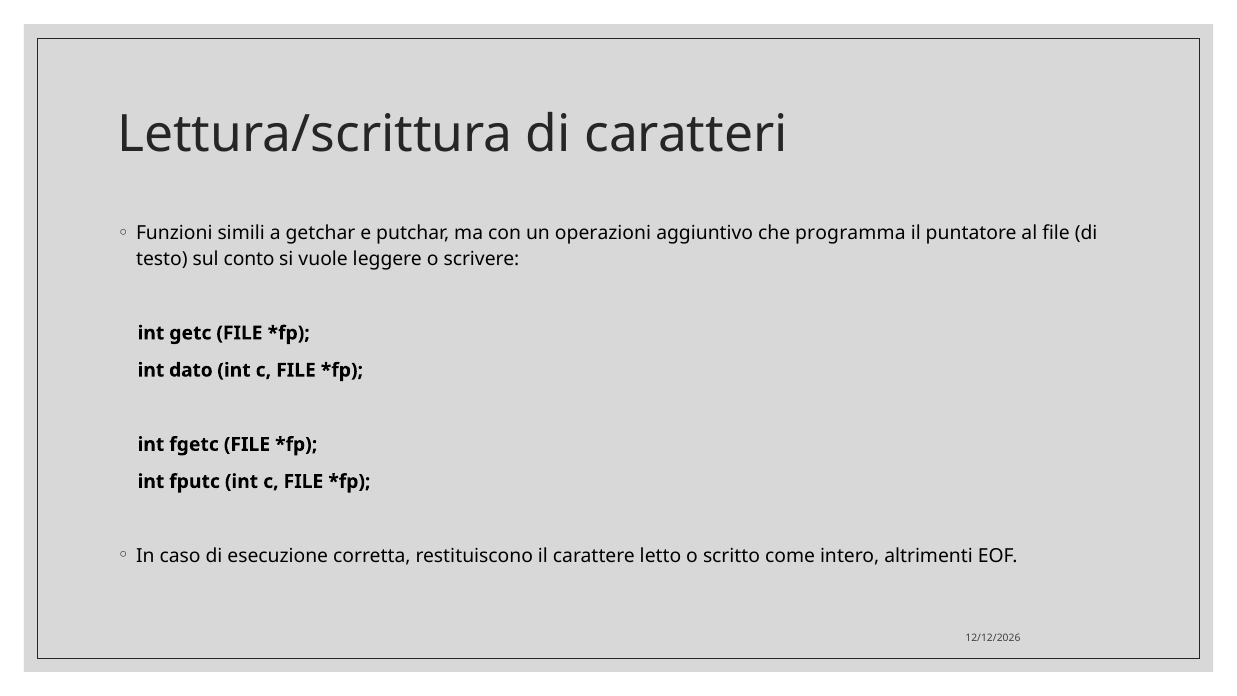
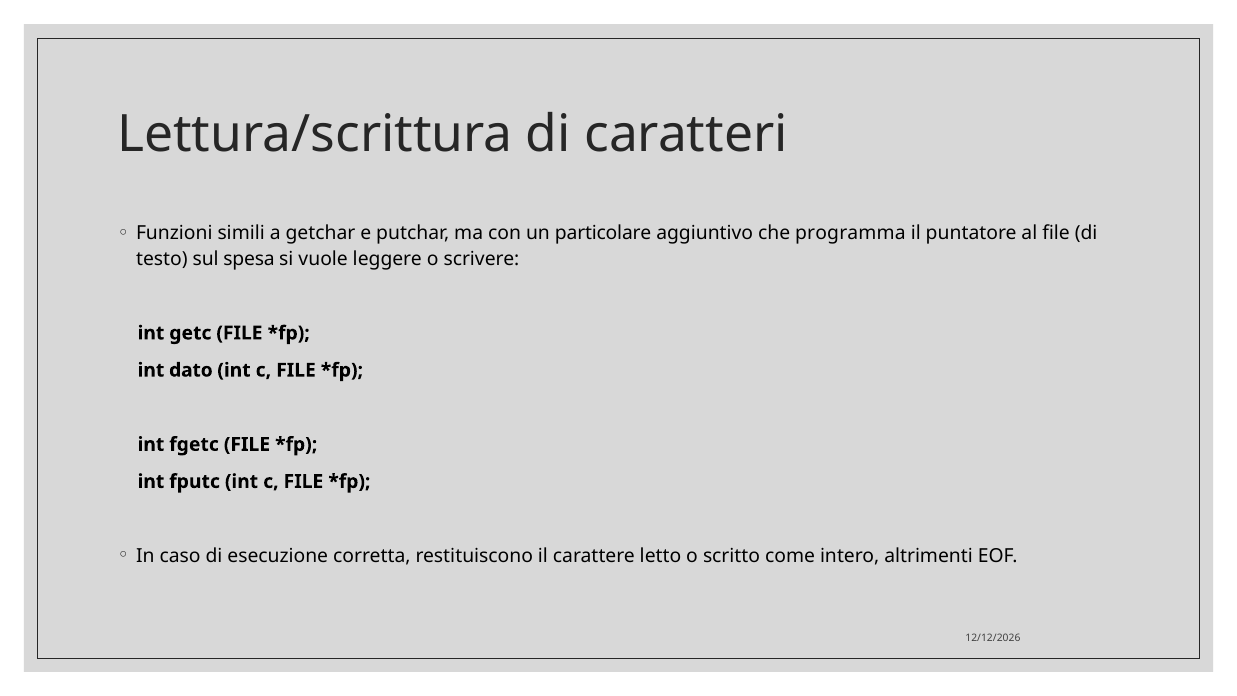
operazioni: operazioni -> particolare
conto: conto -> spesa
